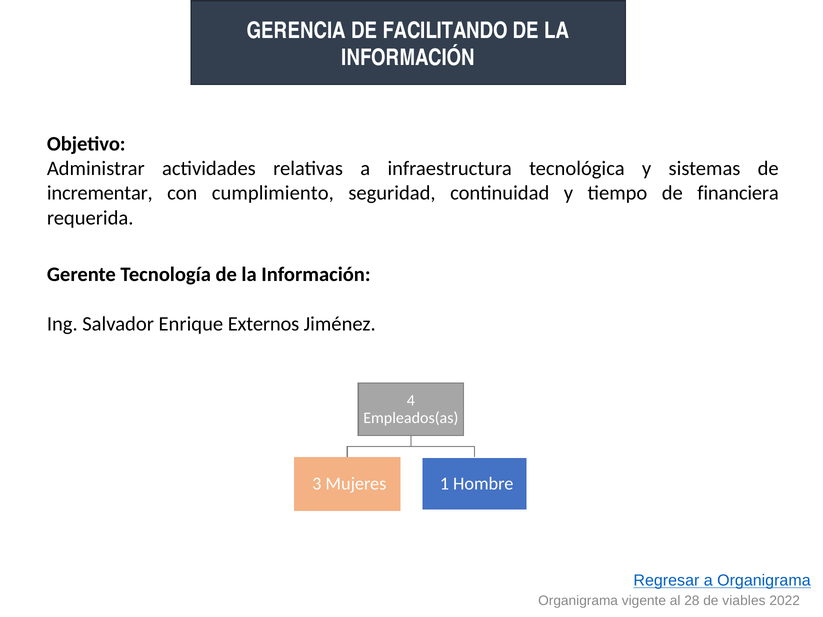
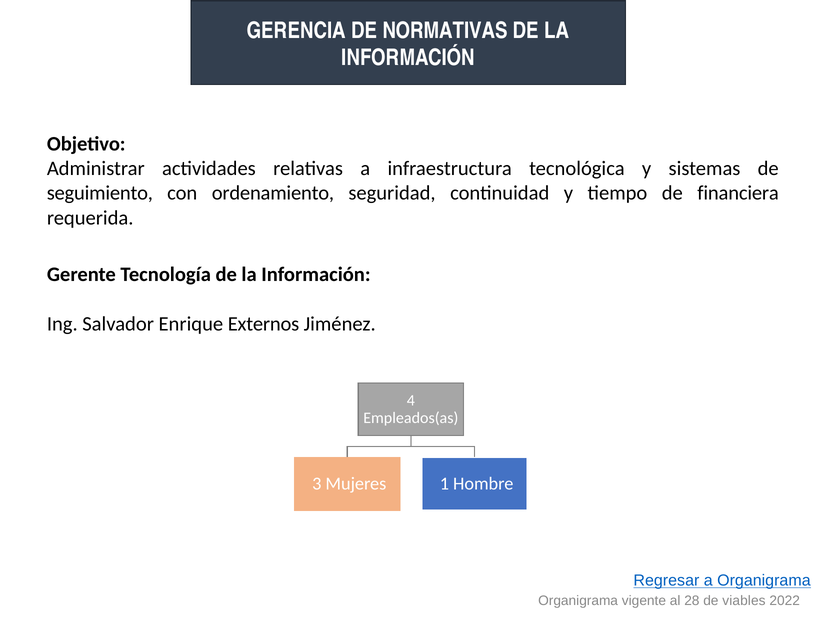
FACILITANDO: FACILITANDO -> NORMATIVAS
incrementar: incrementar -> seguimiento
cumplimiento: cumplimiento -> ordenamiento
